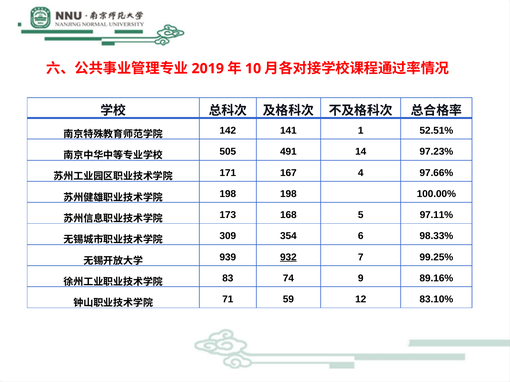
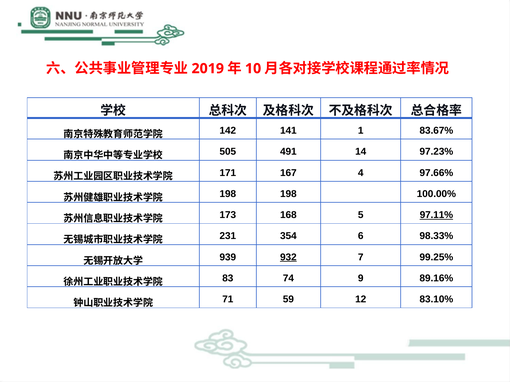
52.51%: 52.51% -> 83.67%
97.11% underline: none -> present
309: 309 -> 231
